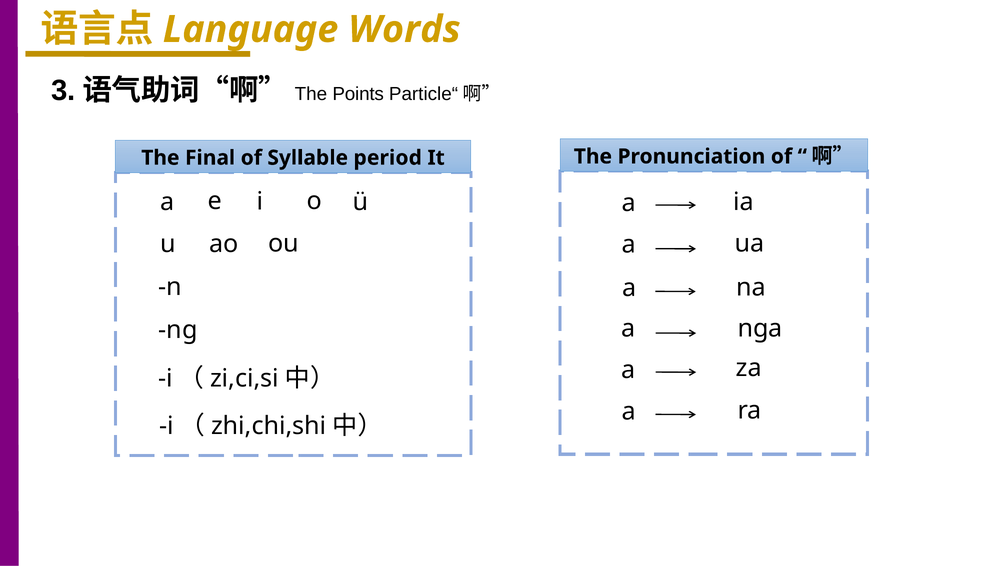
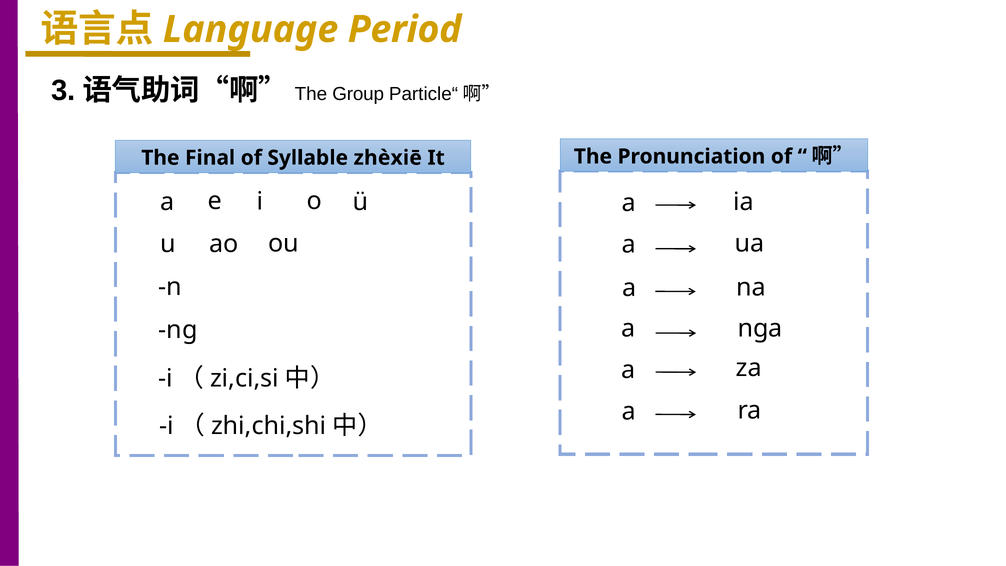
Words: Words -> Period
Points: Points -> Group
period: period -> zhèxiē
